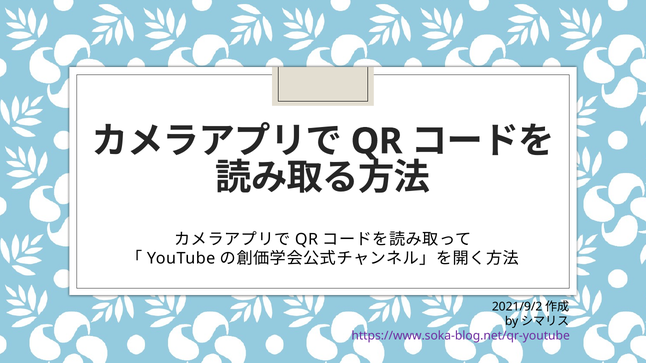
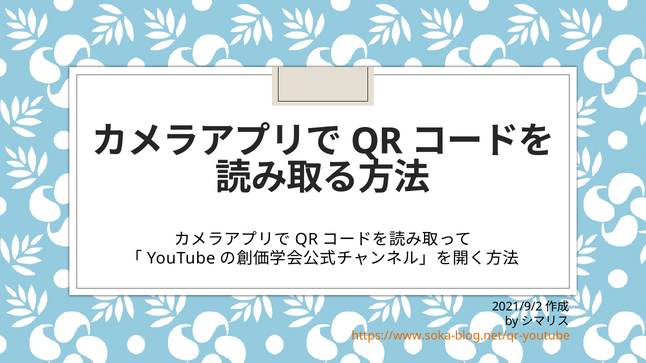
https://www.soka-blog.net/qr-youtube colour: purple -> orange
